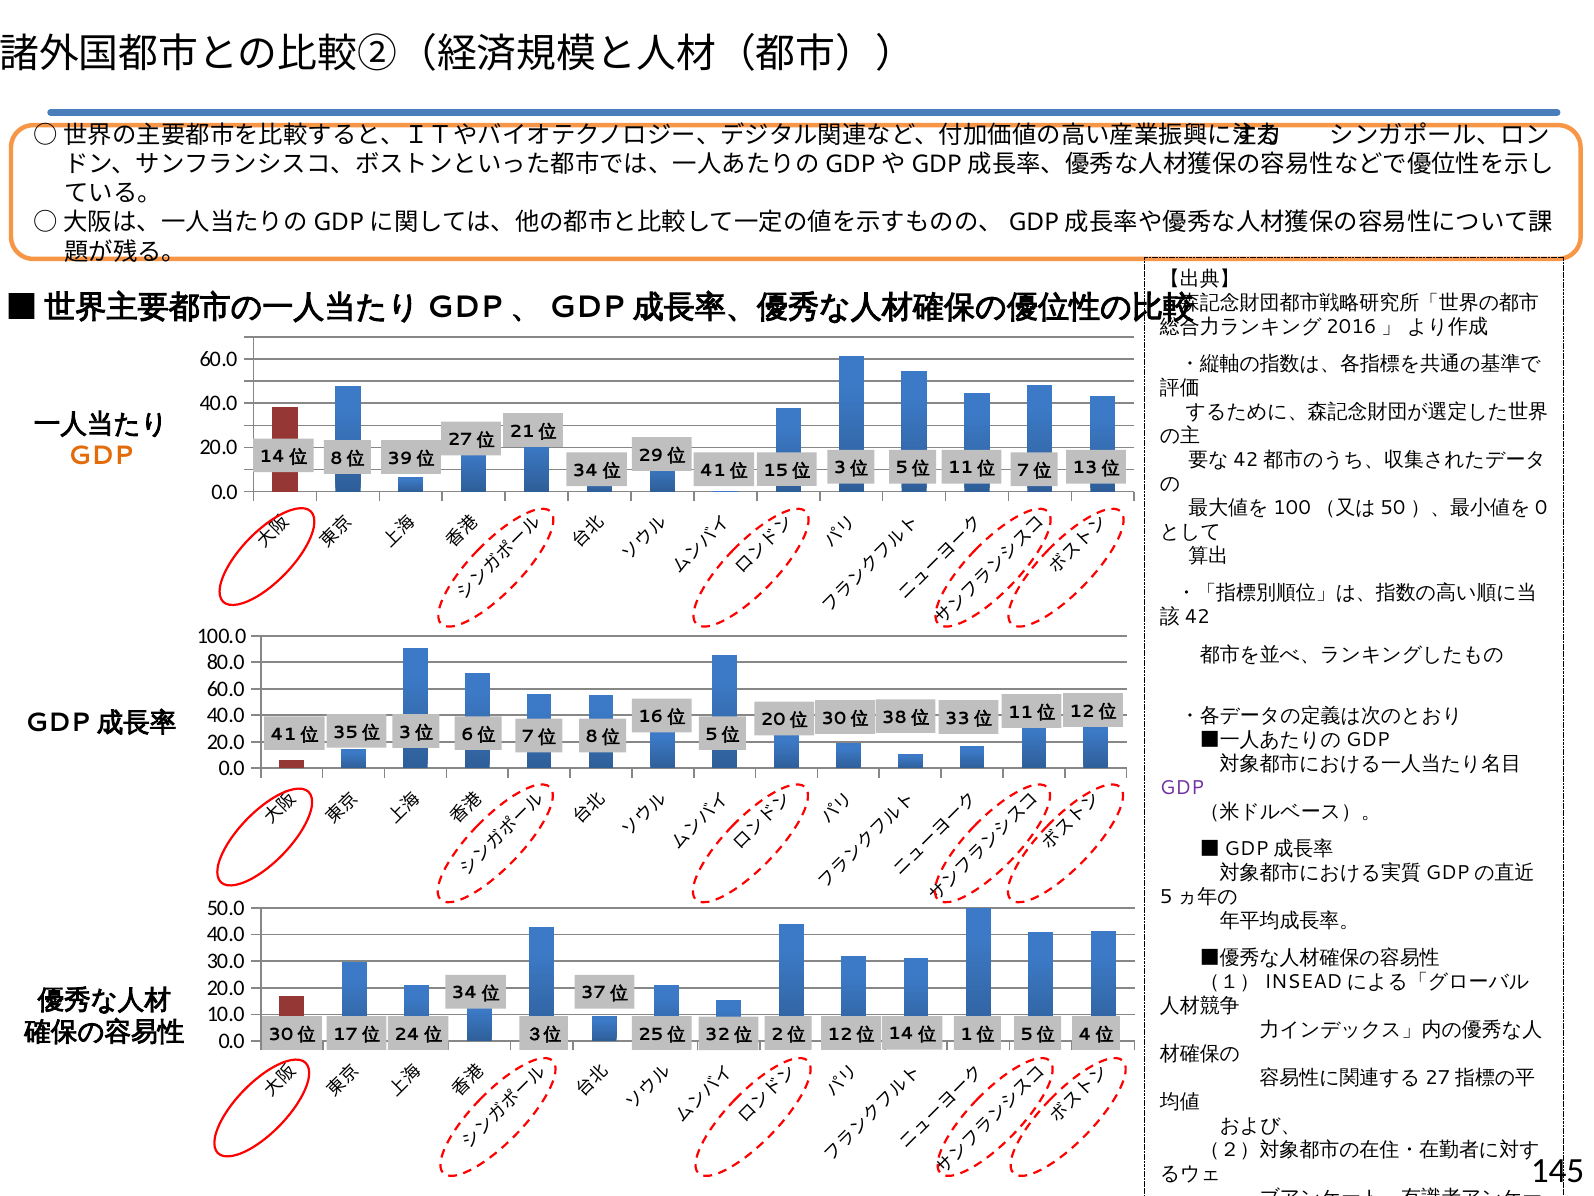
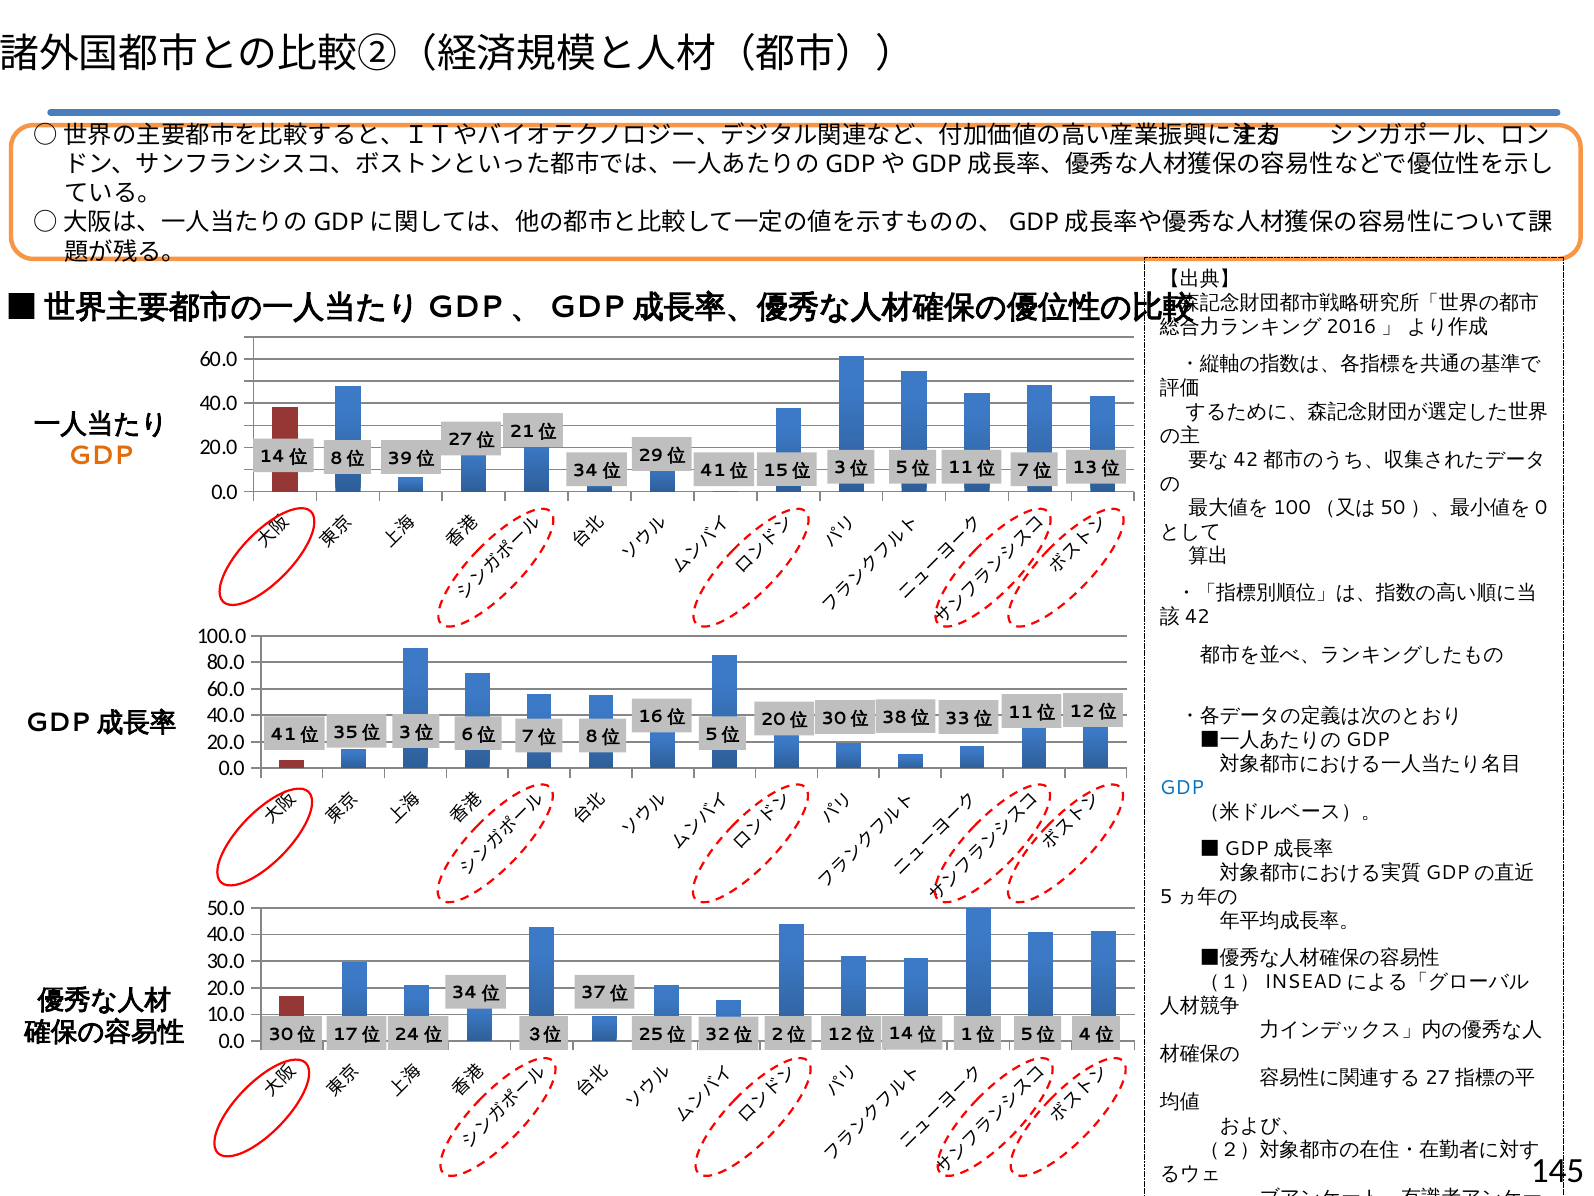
GDP at (1182, 787) colour: purple -> blue
